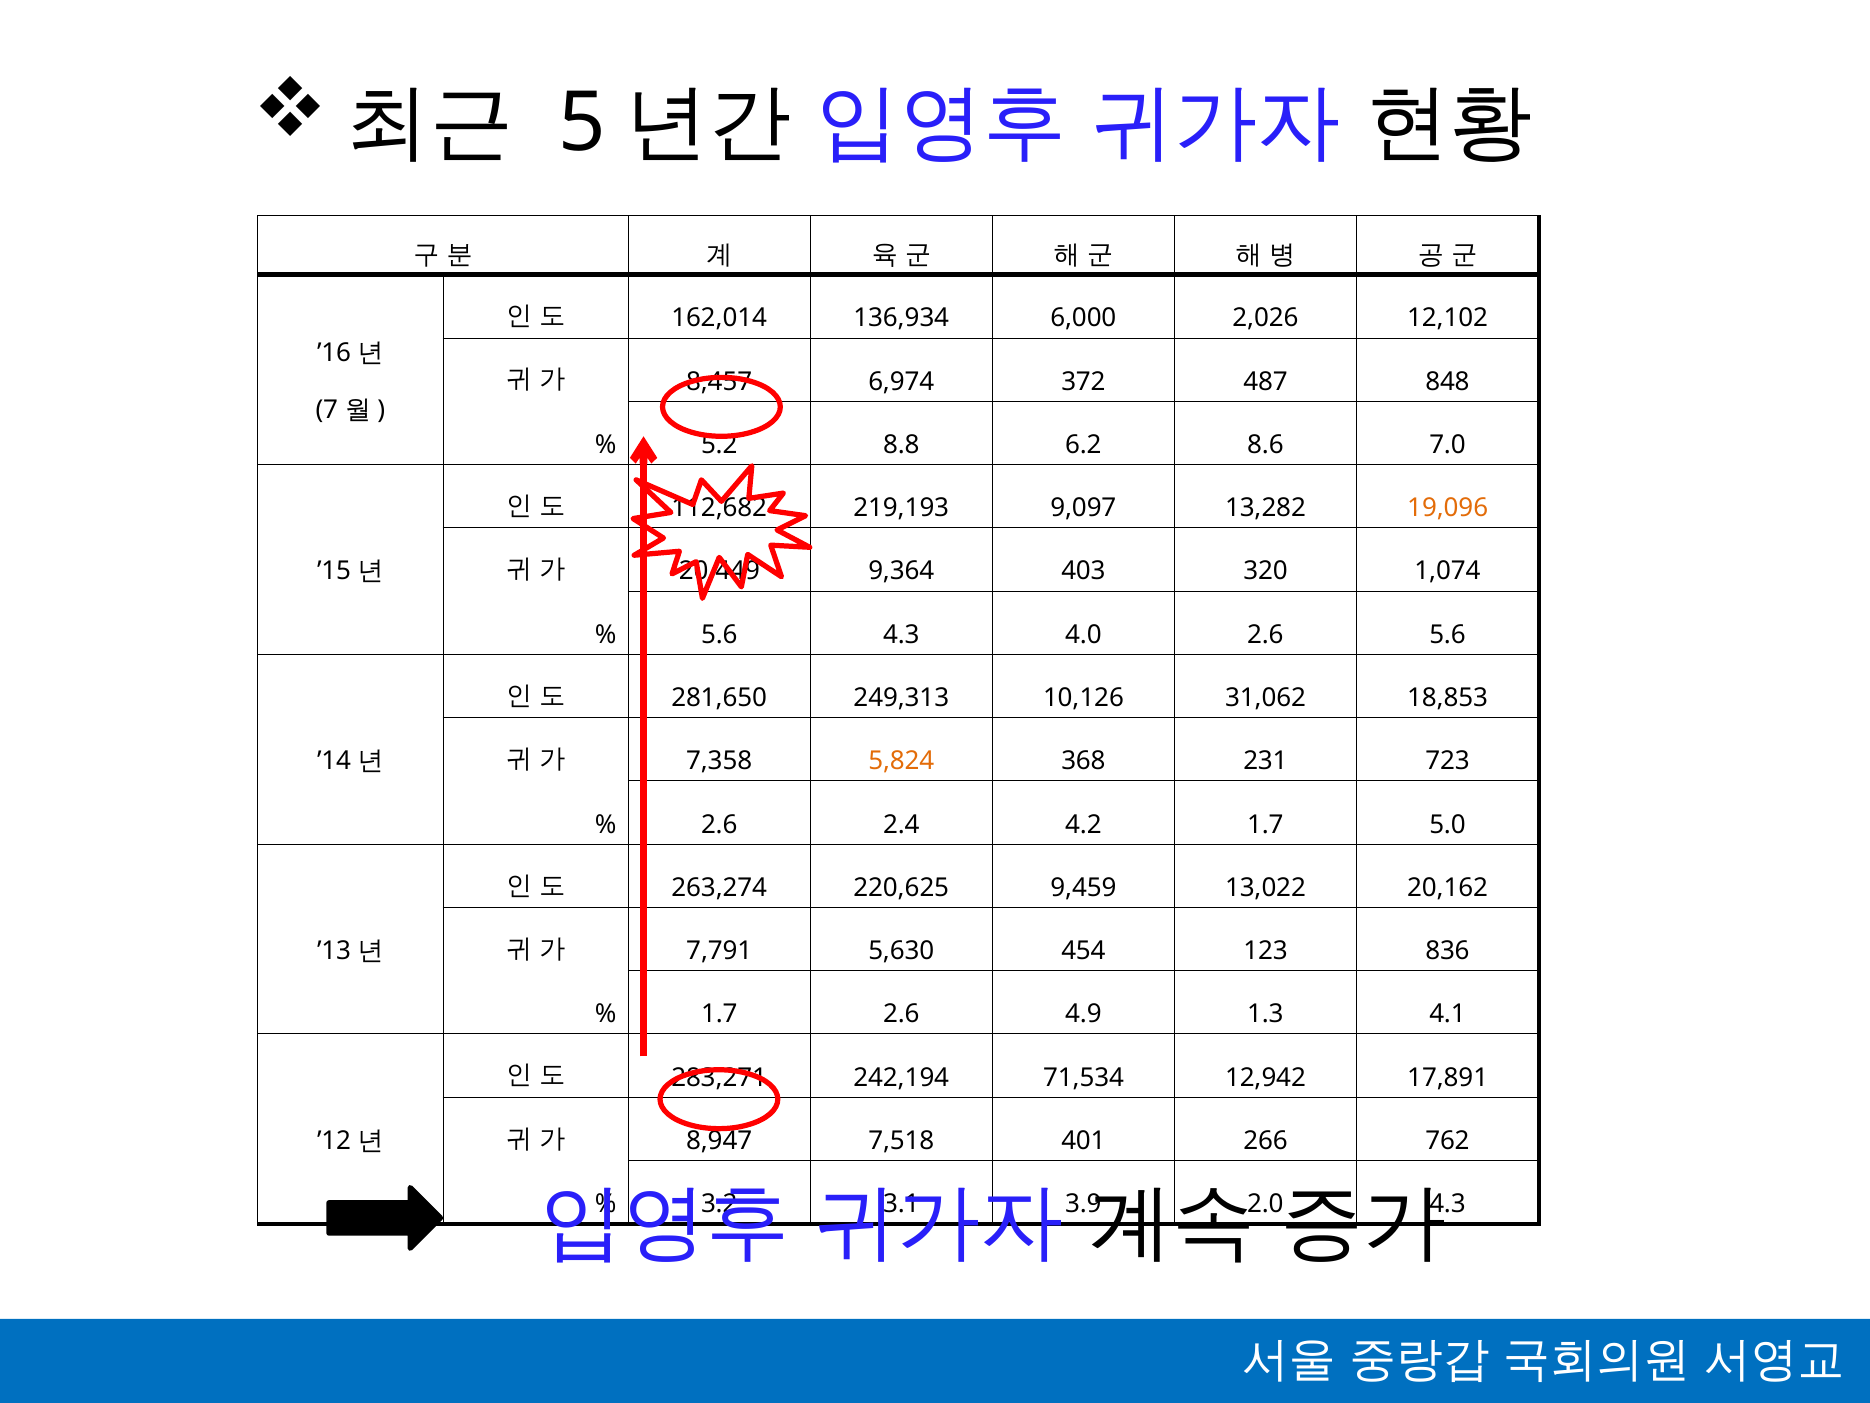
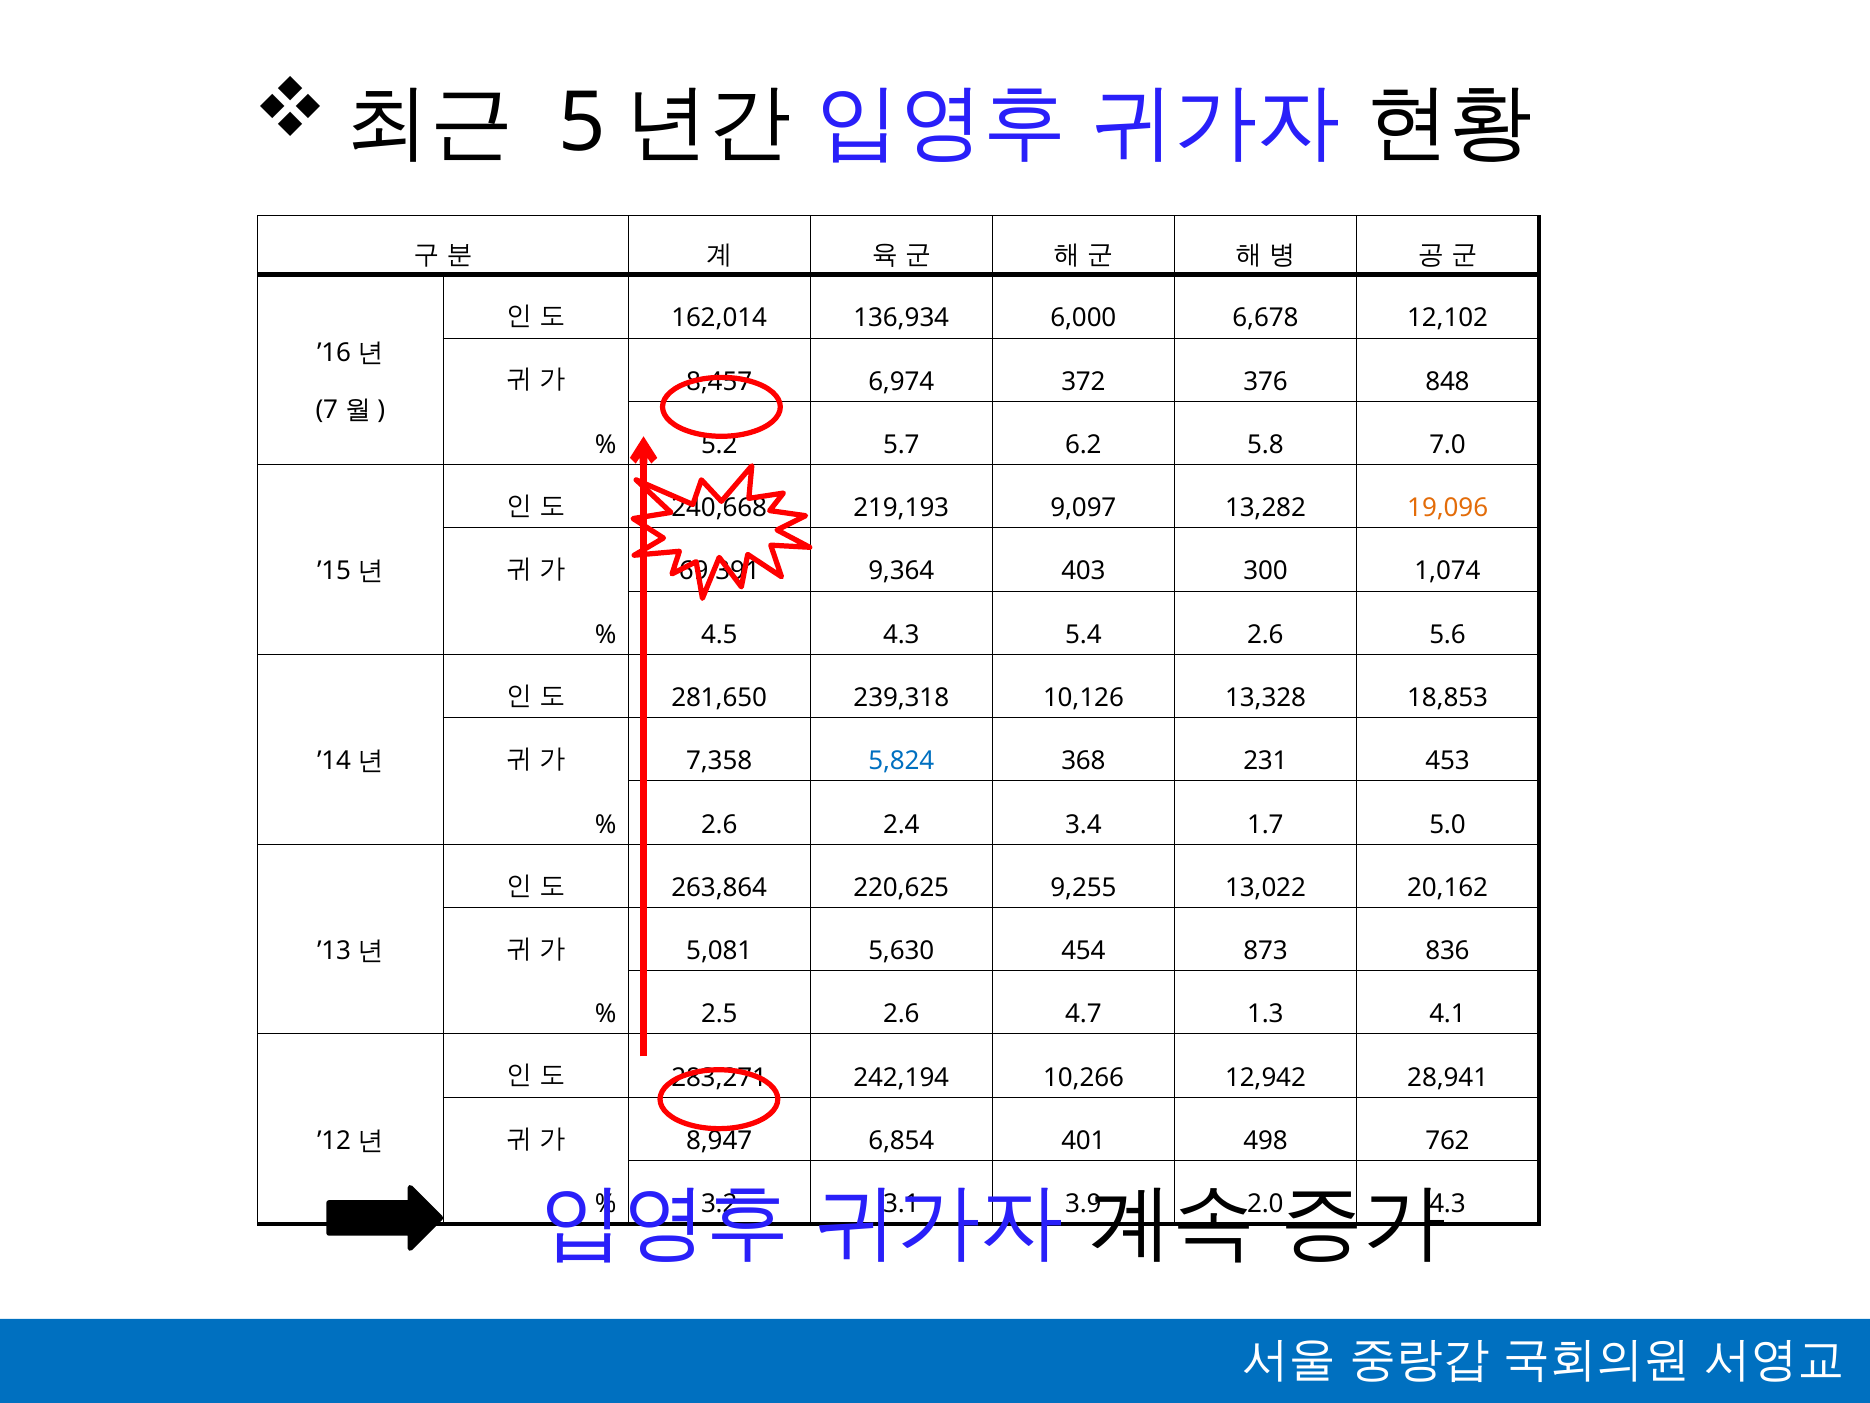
2,026: 2,026 -> 6,678
487: 487 -> 376
8.8: 8.8 -> 5.7
8.6: 8.6 -> 5.8
112,682: 112,682 -> 240,668
20,449: 20,449 -> 69,391
320: 320 -> 300
5.6 at (719, 634): 5.6 -> 4.5
4.0: 4.0 -> 5.4
249,313: 249,313 -> 239,318
31,062: 31,062 -> 13,328
5,824 colour: orange -> blue
723: 723 -> 453
4.2: 4.2 -> 3.4
263,274: 263,274 -> 263,864
9,459: 9,459 -> 9,255
7,791: 7,791 -> 5,081
123: 123 -> 873
1.7 at (719, 1014): 1.7 -> 2.5
4.9: 4.9 -> 4.7
71,534: 71,534 -> 10,266
17,891: 17,891 -> 28,941
7,518: 7,518 -> 6,854
266: 266 -> 498
